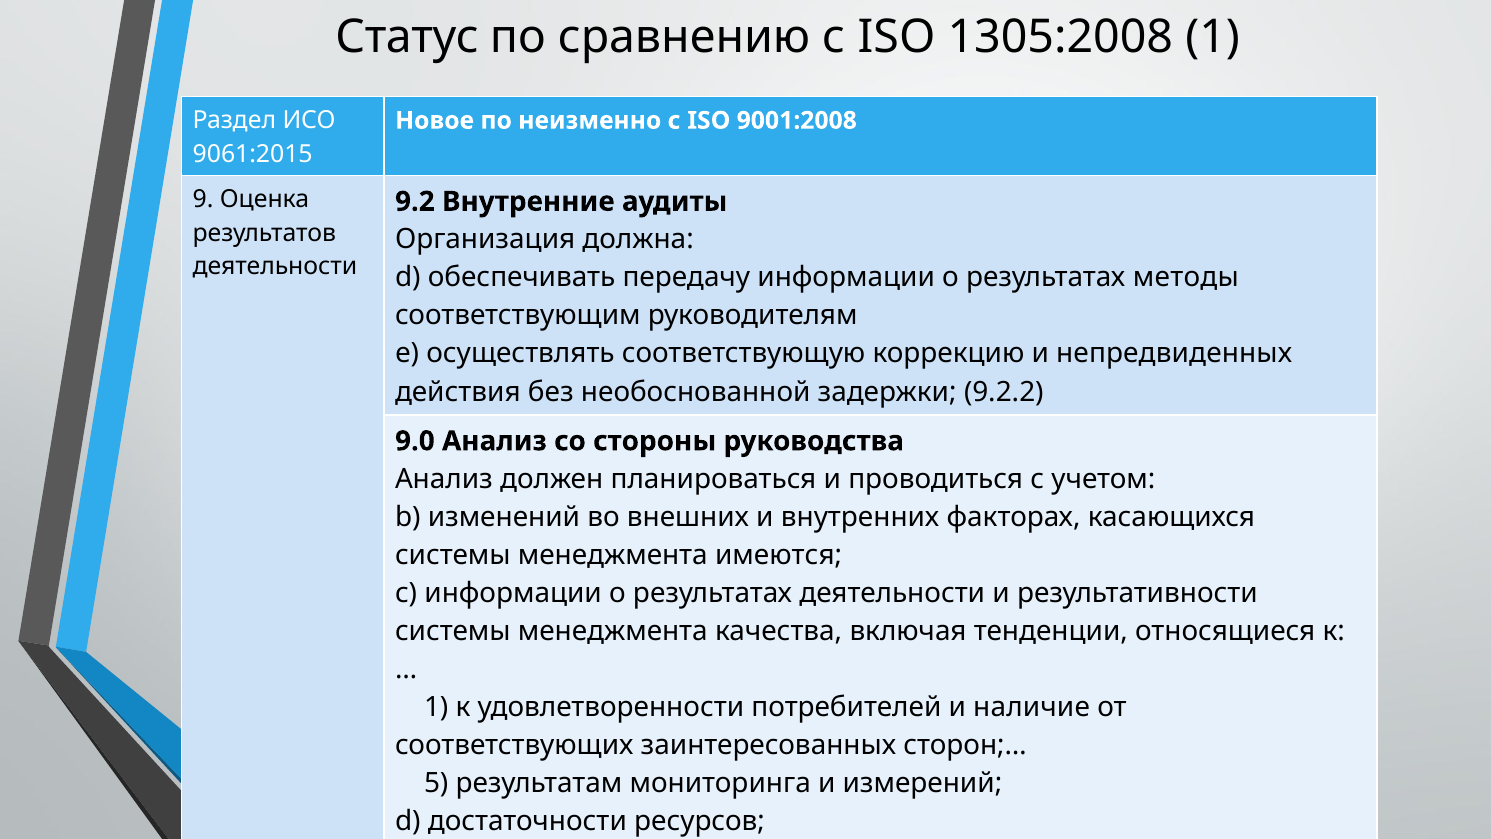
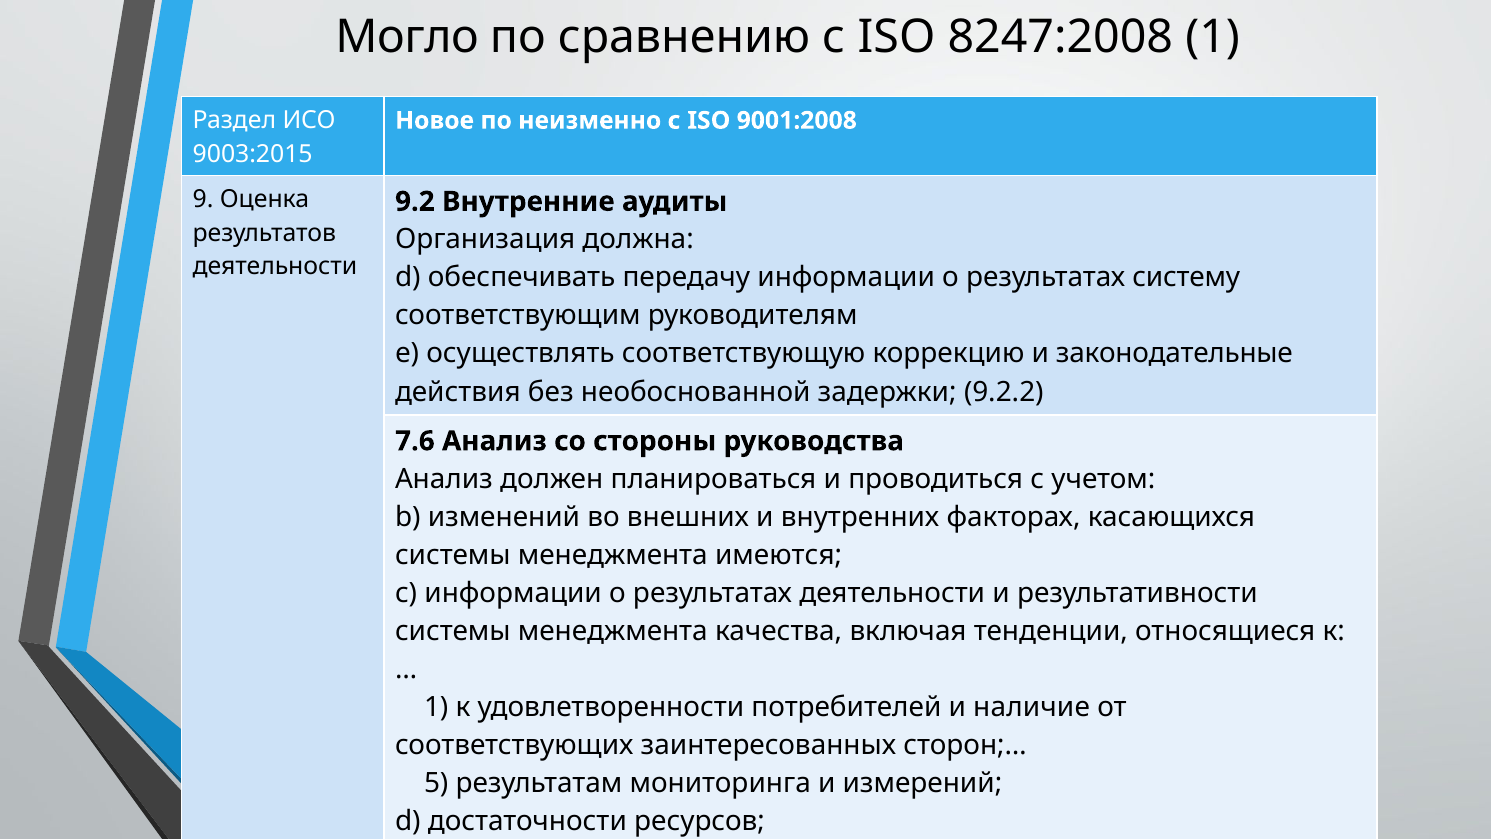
Статус: Статус -> Могло
1305:2008: 1305:2008 -> 8247:2008
9061:2015: 9061:2015 -> 9003:2015
методы: методы -> систему
непредвиденных: непредвиденных -> законодательные
9.0: 9.0 -> 7.6
